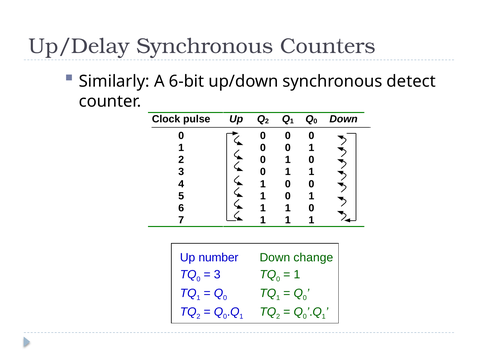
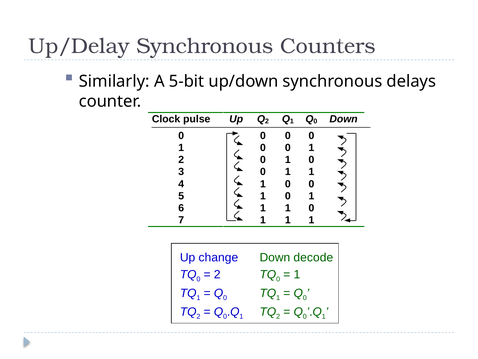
6-bit: 6-bit -> 5-bit
detect: detect -> delays
number: number -> change
change: change -> decode
3 at (217, 274): 3 -> 2
